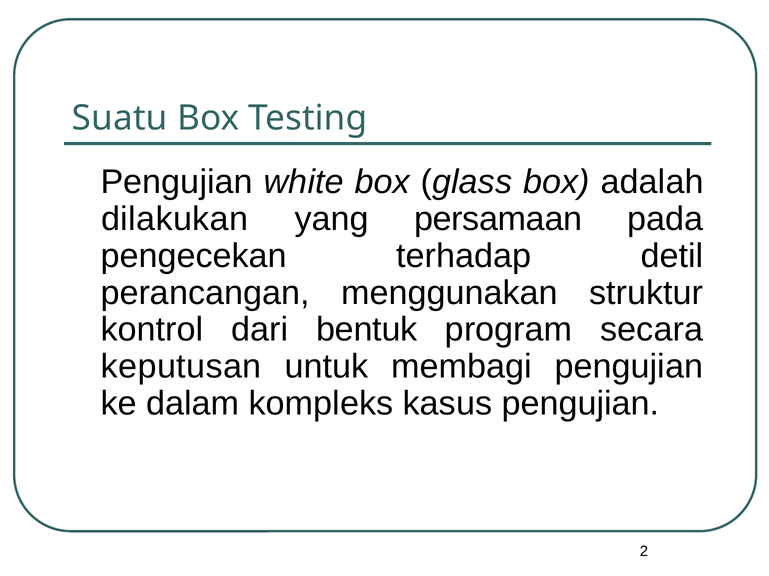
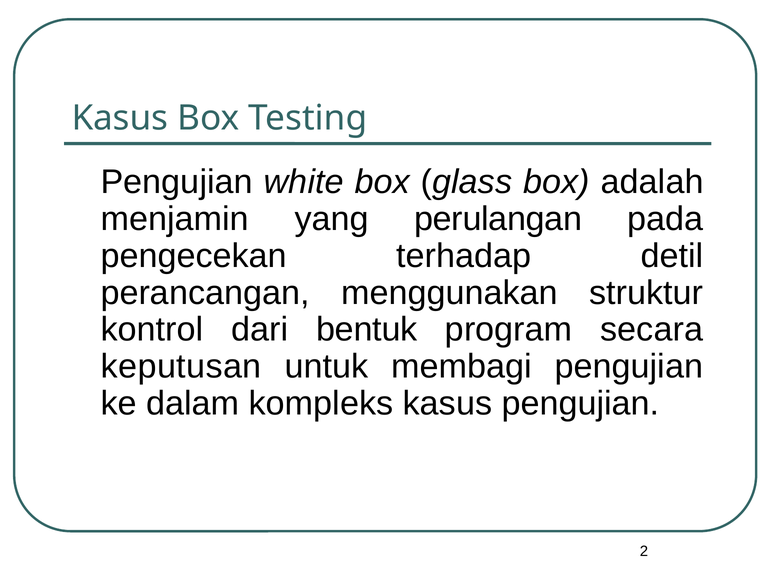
Suatu at (120, 118): Suatu -> Kasus
dilakukan: dilakukan -> menjamin
persamaan: persamaan -> perulangan
